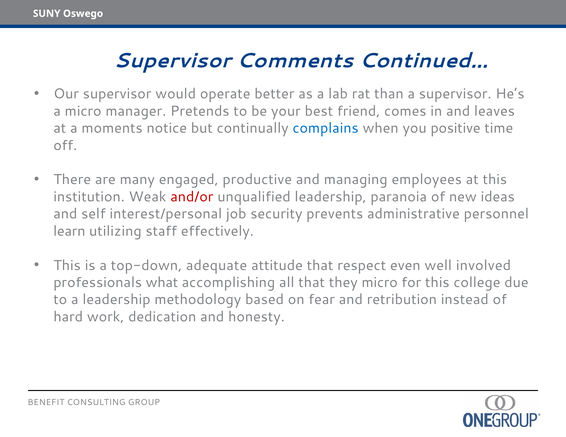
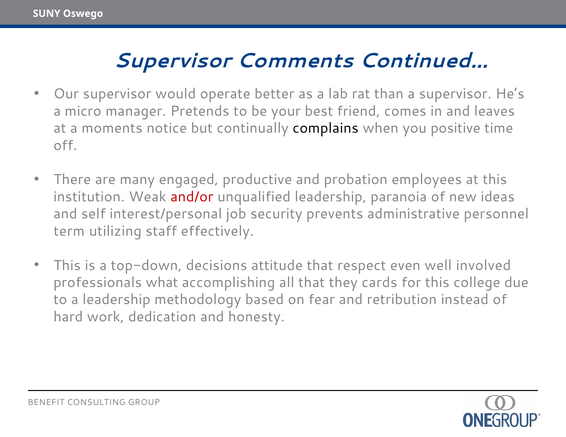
complains colour: blue -> black
managing: managing -> probation
learn: learn -> term
adequate: adequate -> decisions
they micro: micro -> cards
